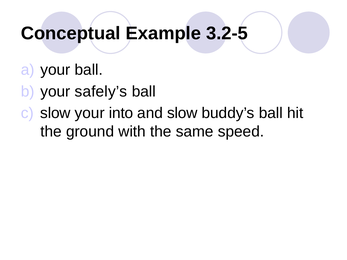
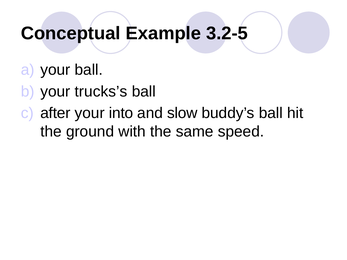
safely’s: safely’s -> trucks’s
slow at (55, 113): slow -> after
